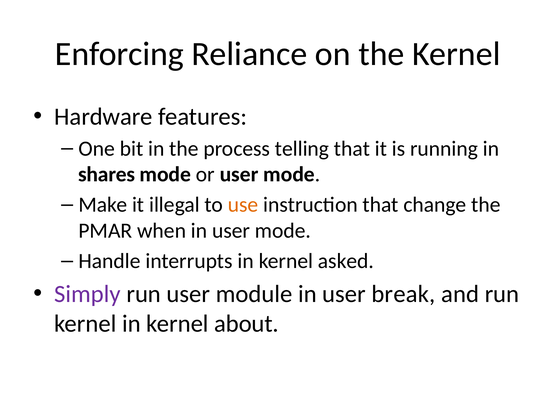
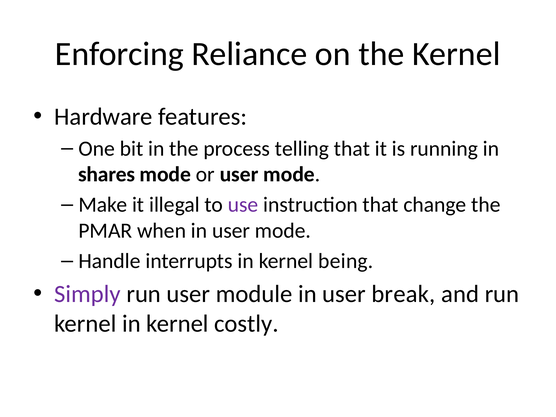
use colour: orange -> purple
asked: asked -> being
about: about -> costly
